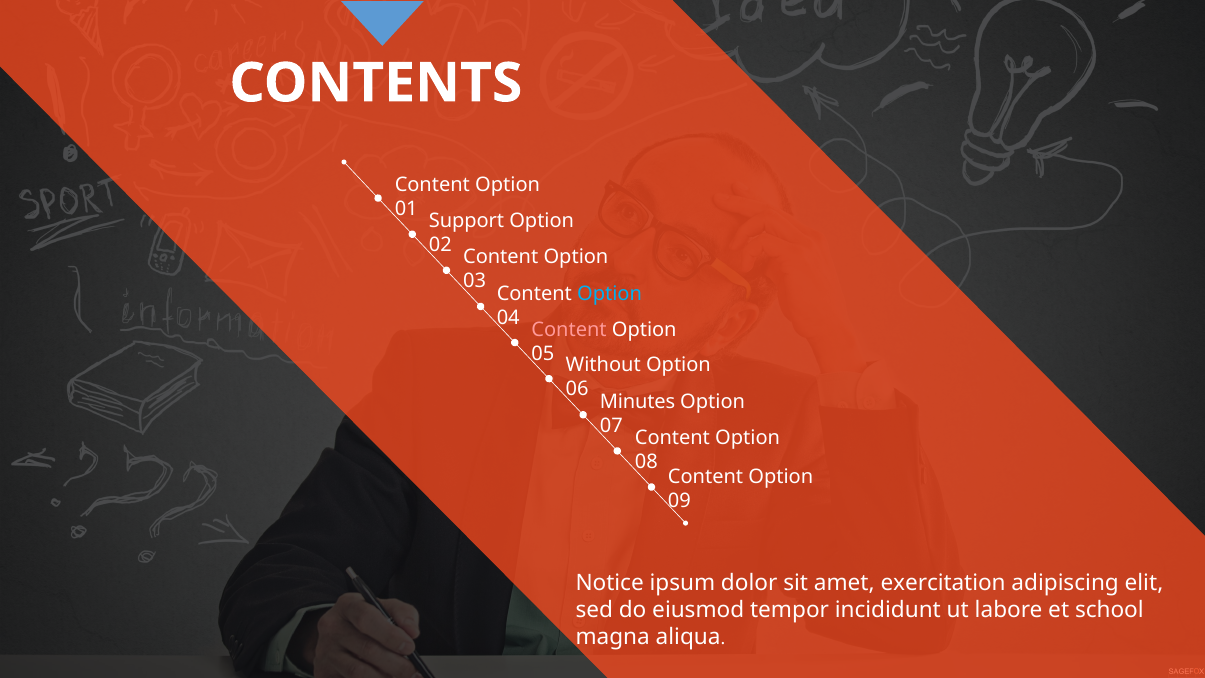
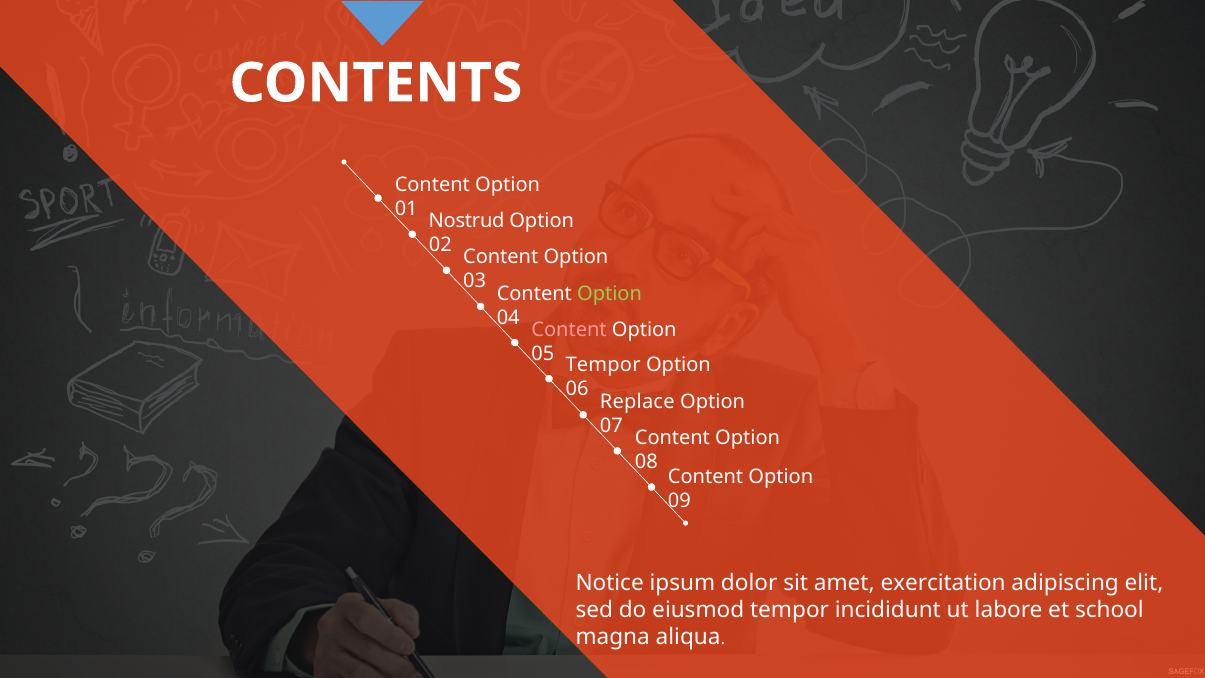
Support: Support -> Nostrud
Option at (610, 294) colour: light blue -> light green
Without at (603, 365): Without -> Tempor
Minutes: Minutes -> Replace
